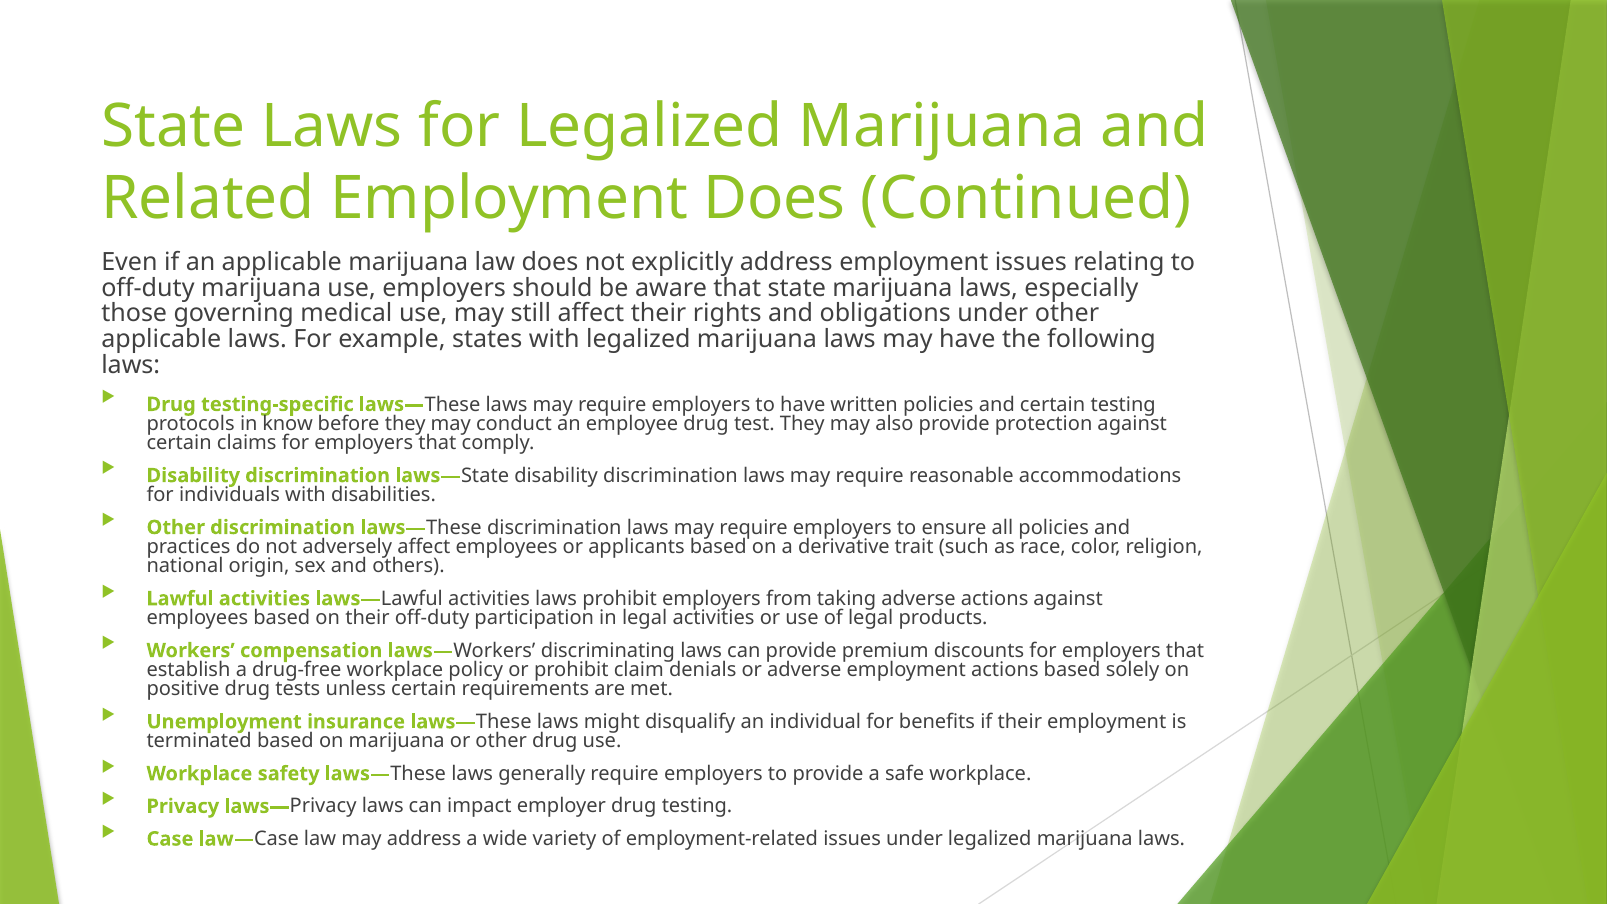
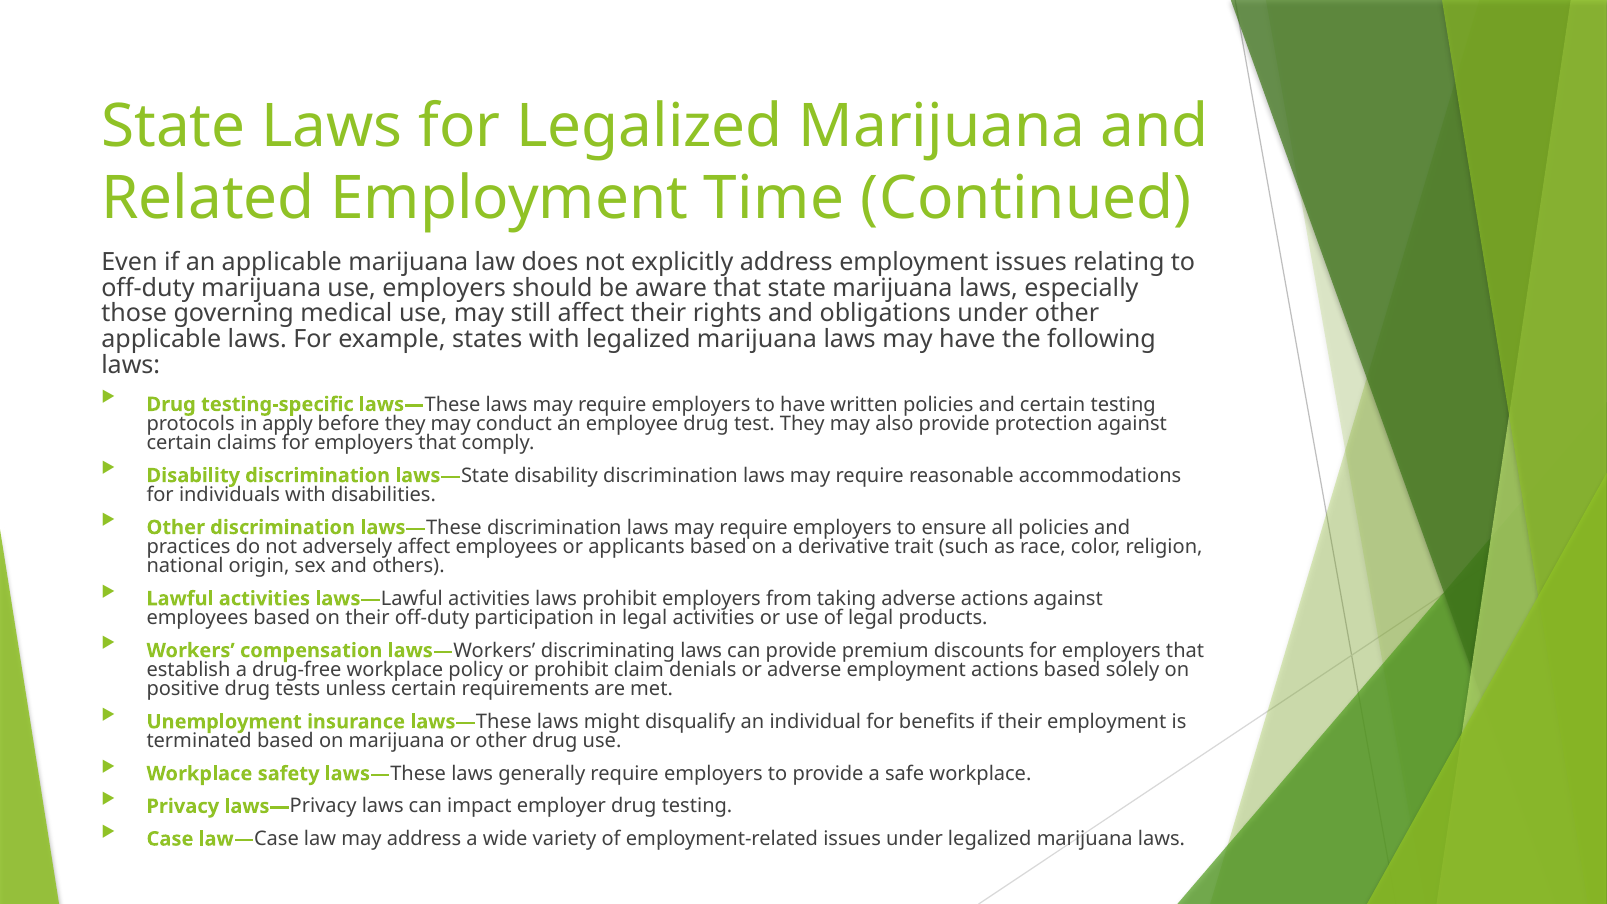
Employment Does: Does -> Time
know: know -> apply
